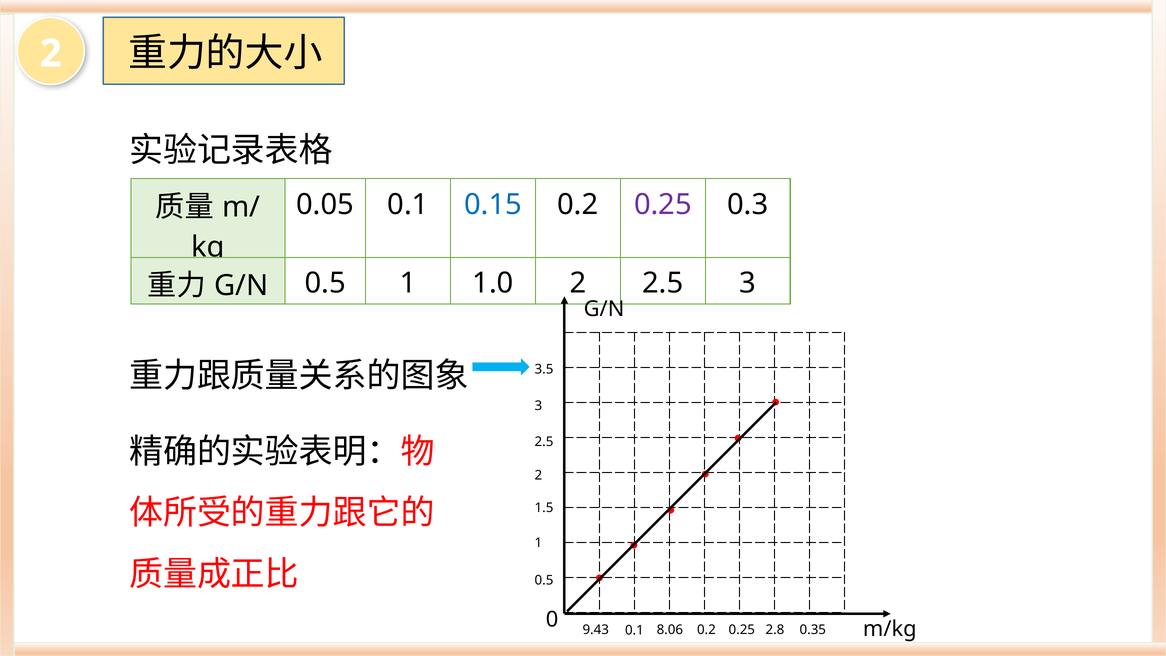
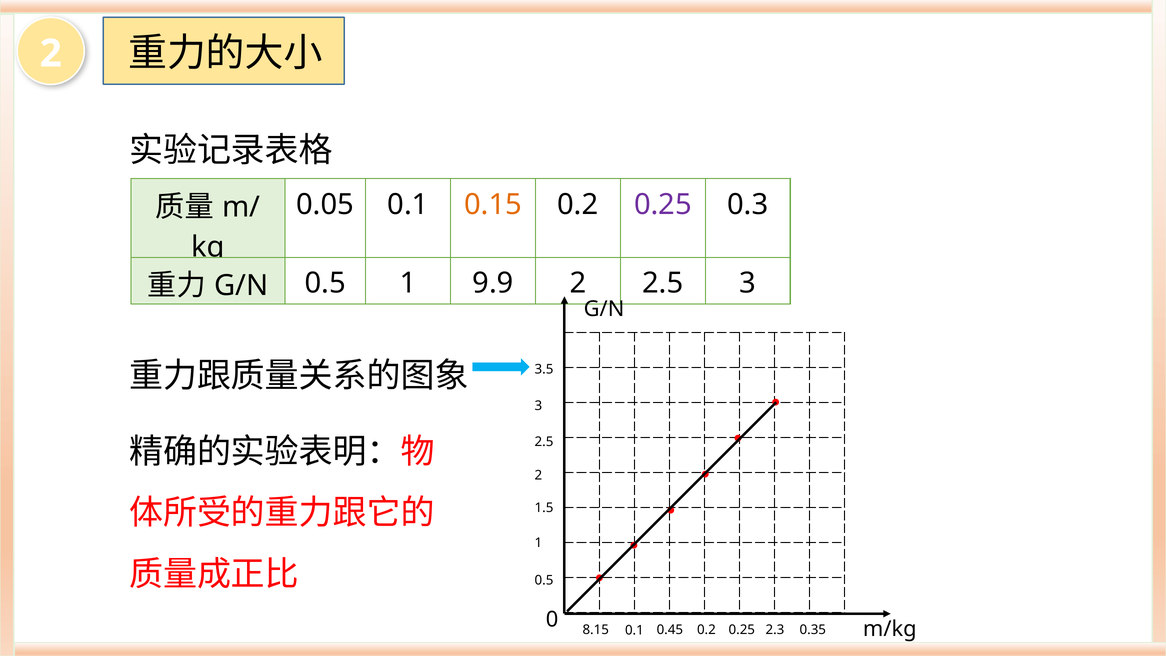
0.15 colour: blue -> orange
1.0: 1.0 -> 9.9
9.43: 9.43 -> 8.15
8.06: 8.06 -> 0.45
2.8: 2.8 -> 2.3
